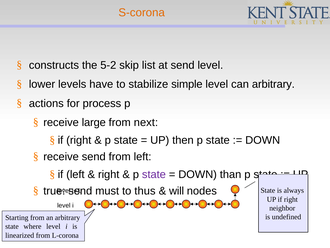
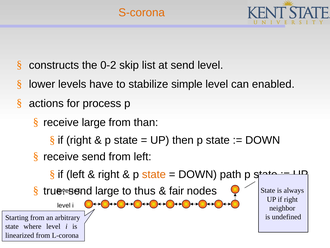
5-2: 5-2 -> 0-2
can arbitrary: arbitrary -> enabled
next: next -> than
state at (154, 174) colour: purple -> orange
than: than -> path
must at (107, 191): must -> large
will: will -> fair
